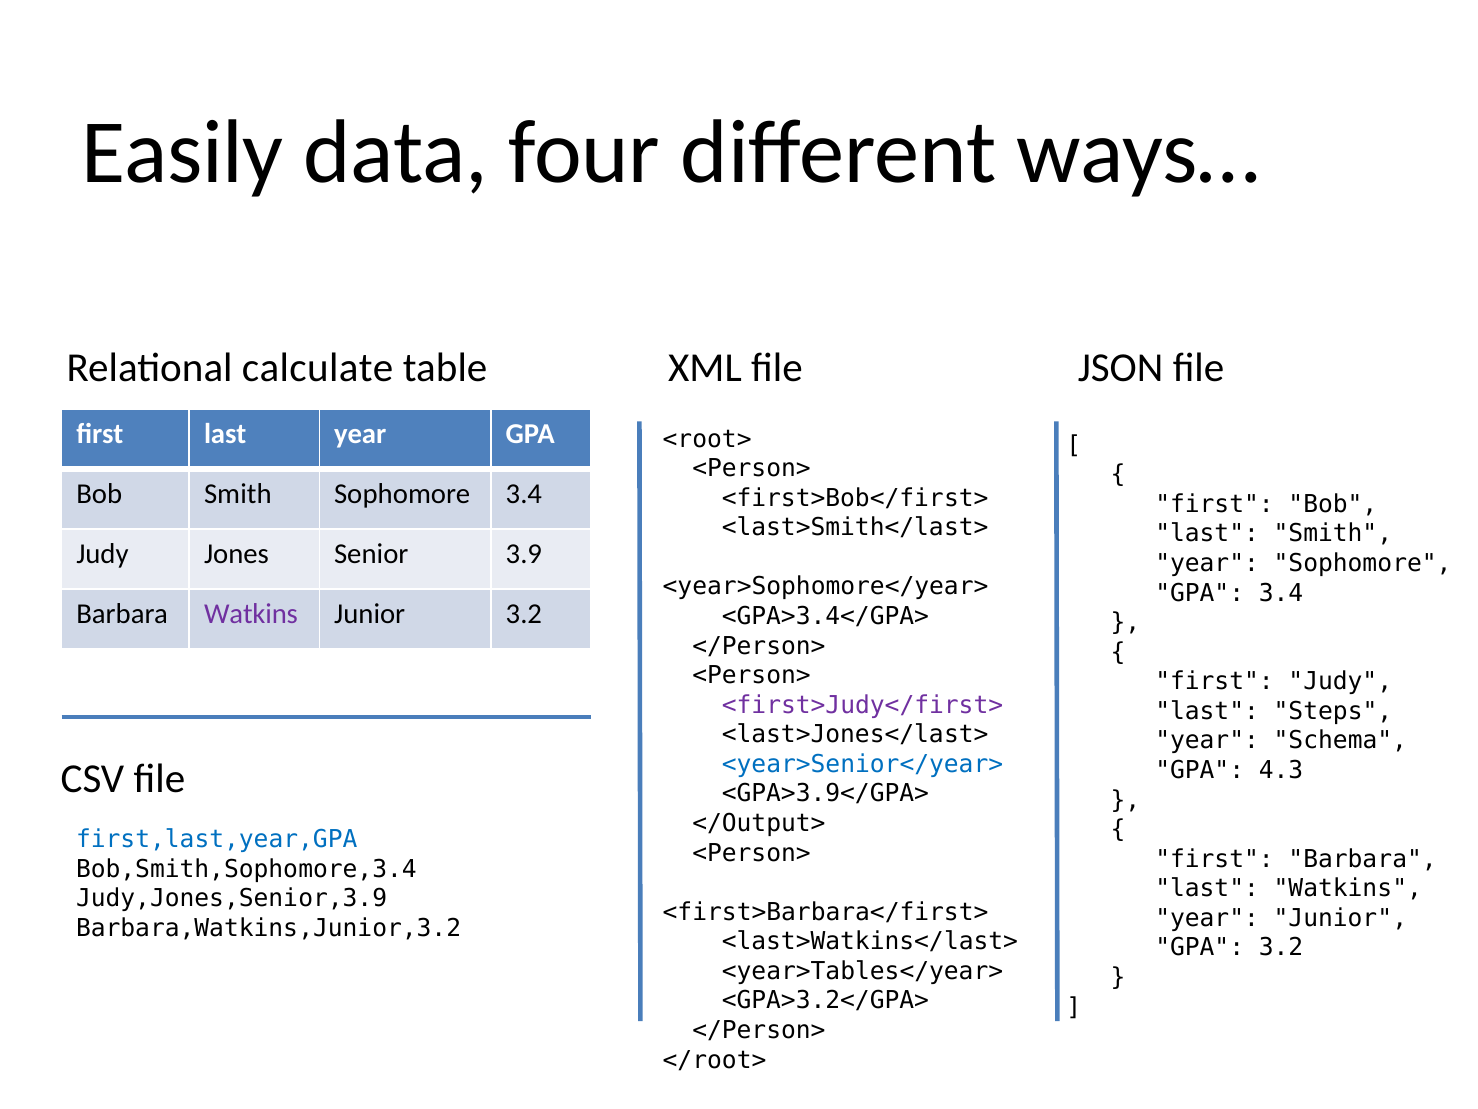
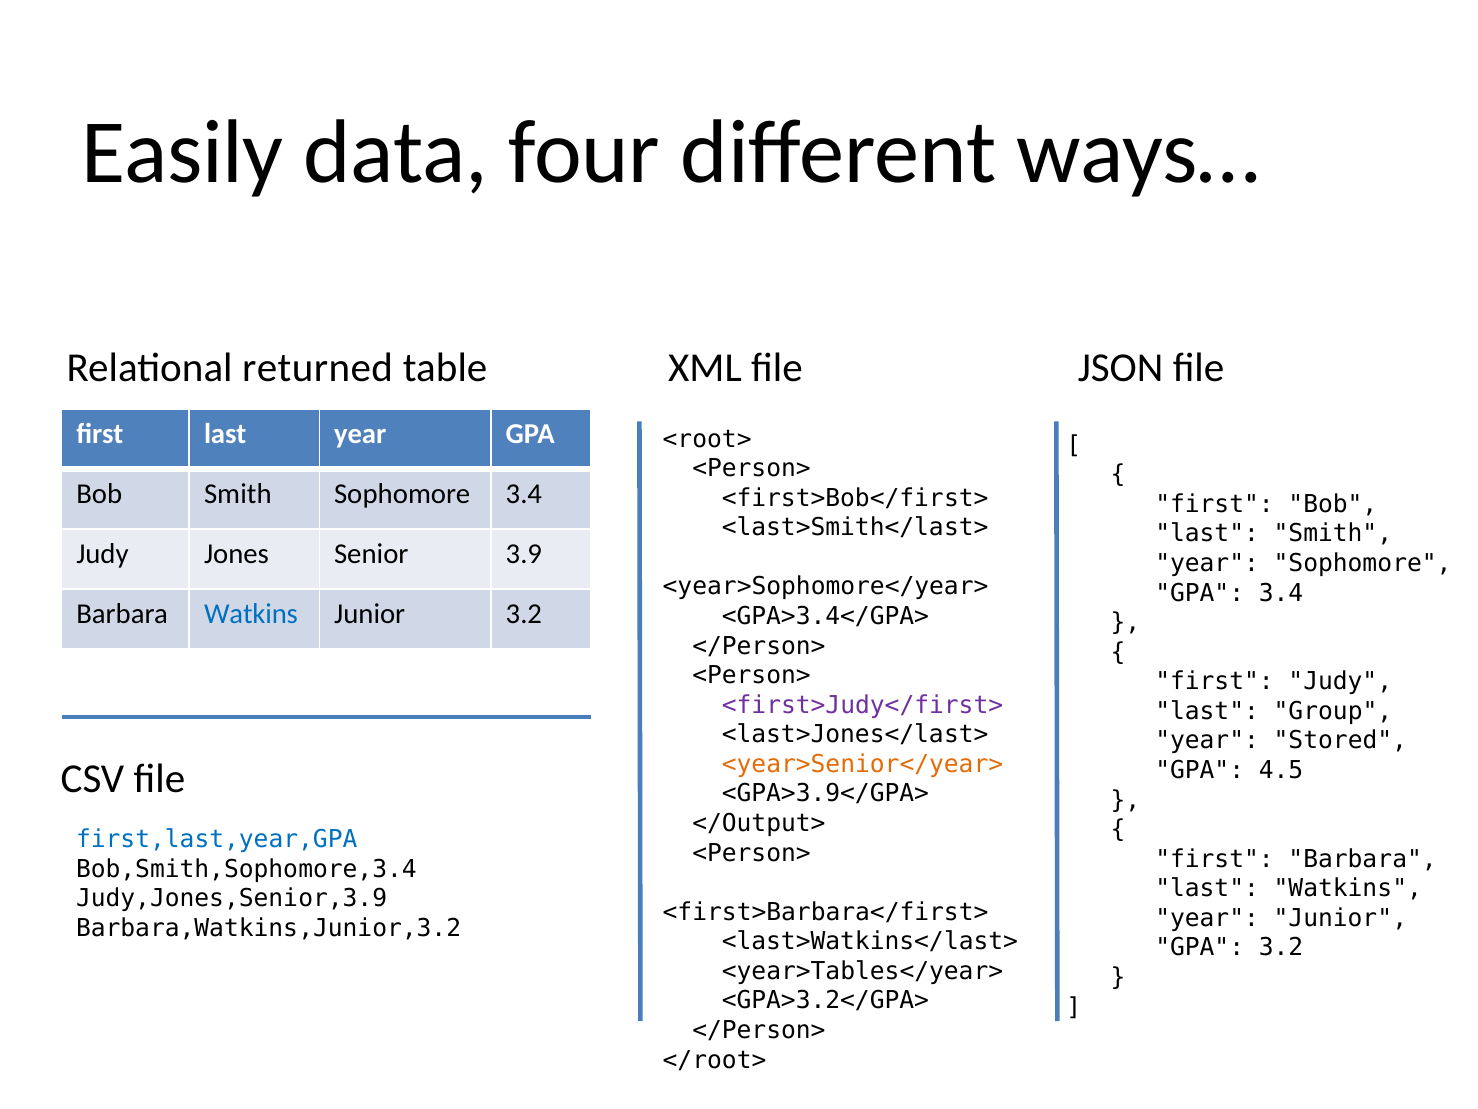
calculate: calculate -> returned
Watkins at (251, 614) colour: purple -> blue
Steps: Steps -> Group
Schema: Schema -> Stored
<year>Senior</year> colour: blue -> orange
4.3: 4.3 -> 4.5
